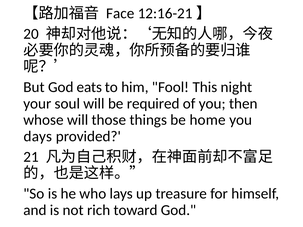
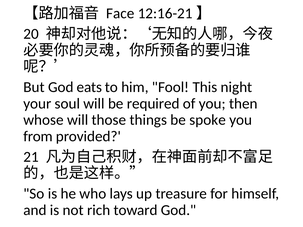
home: home -> spoke
days: days -> from
